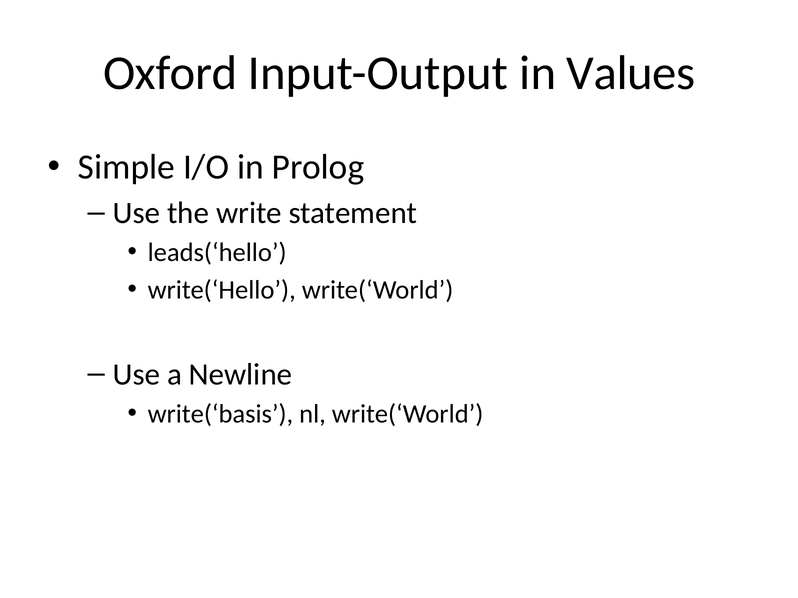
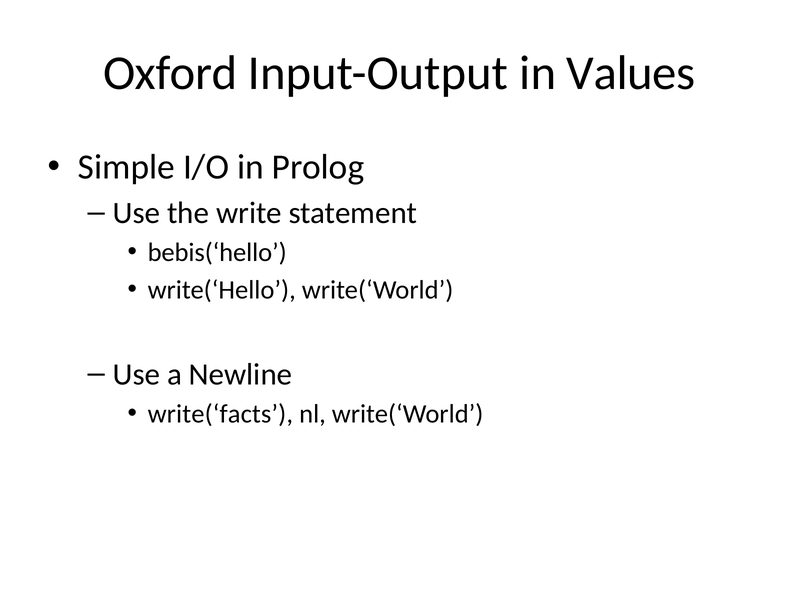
leads(‘hello: leads(‘hello -> bebis(‘hello
write(‘basis: write(‘basis -> write(‘facts
